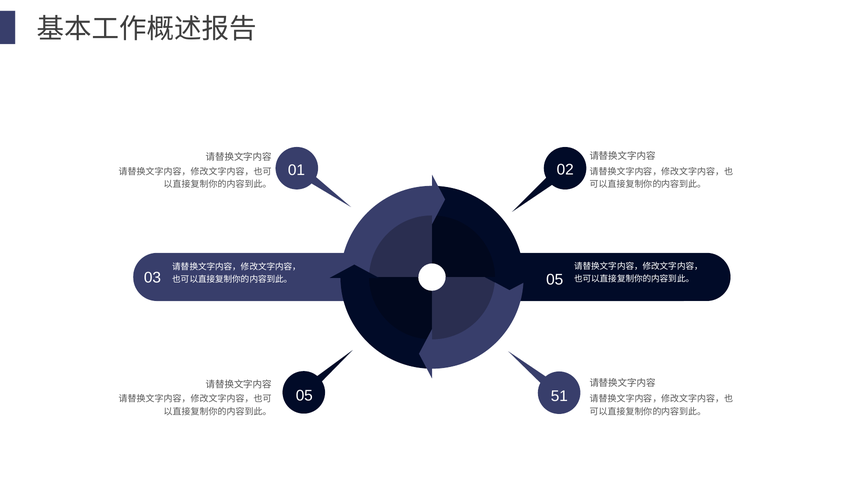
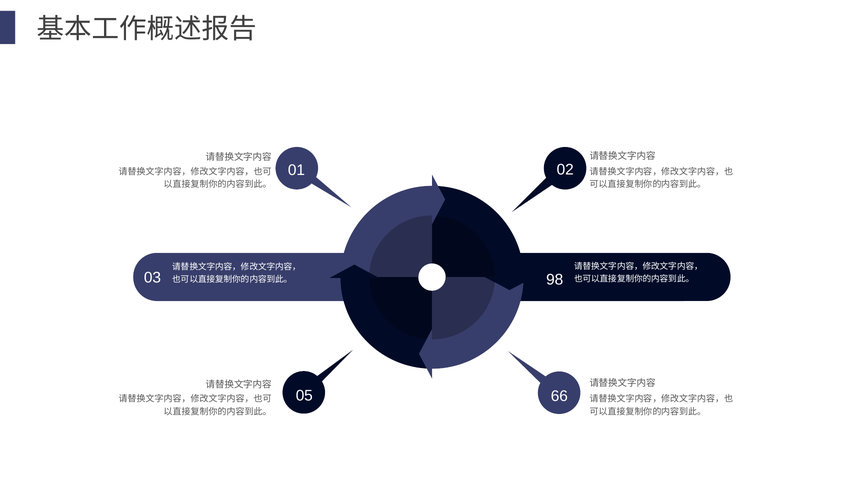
05 at (555, 280): 05 -> 98
51: 51 -> 66
